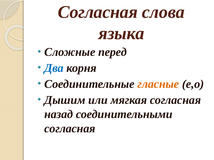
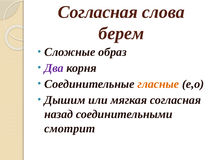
языка: языка -> берем
перед: перед -> образ
Два colour: blue -> purple
согласная at (70, 129): согласная -> смотрит
